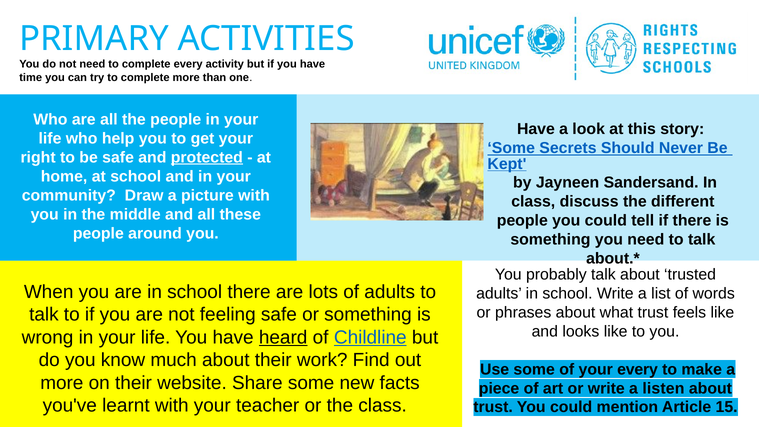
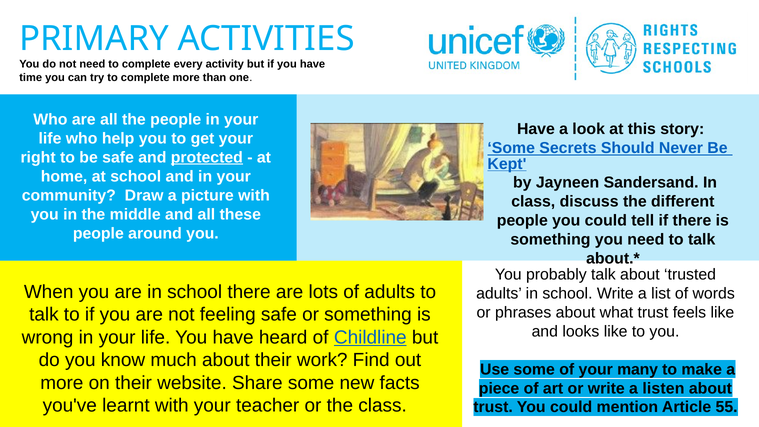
heard underline: present -> none
your every: every -> many
15: 15 -> 55
